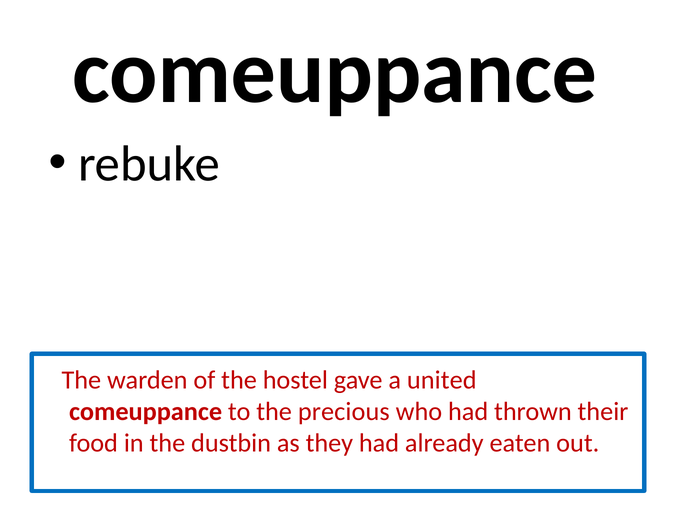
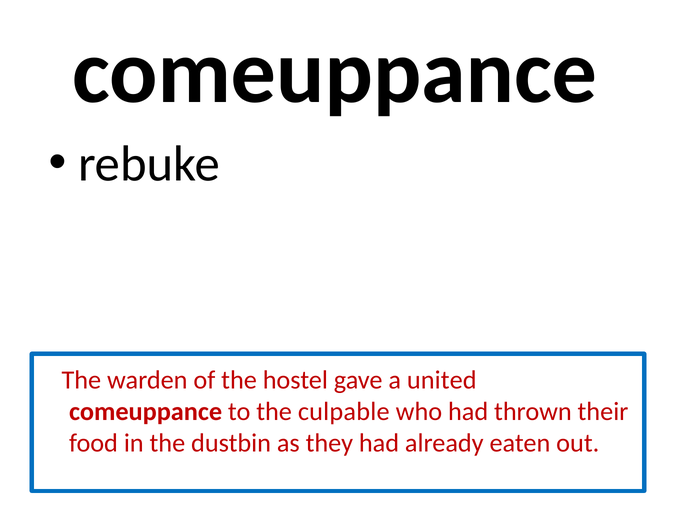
precious: precious -> culpable
